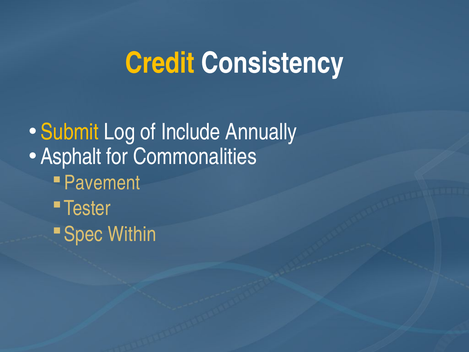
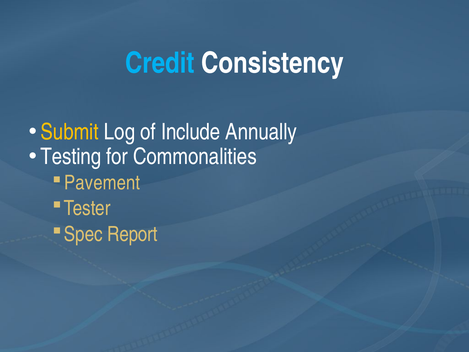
Credit colour: yellow -> light blue
Asphalt: Asphalt -> Testing
Within: Within -> Report
